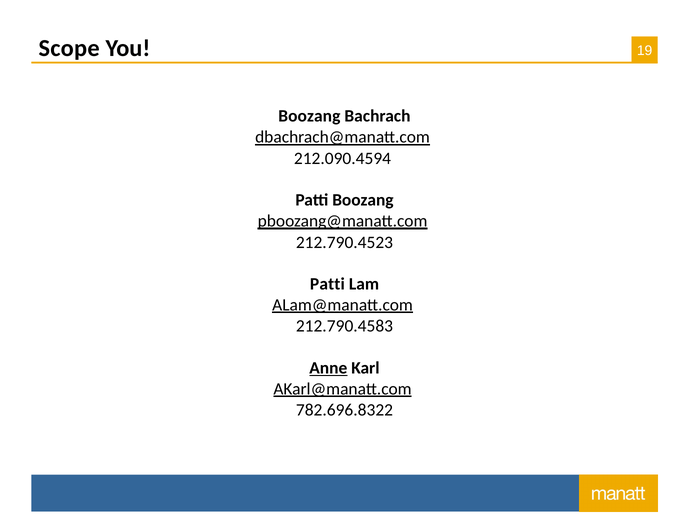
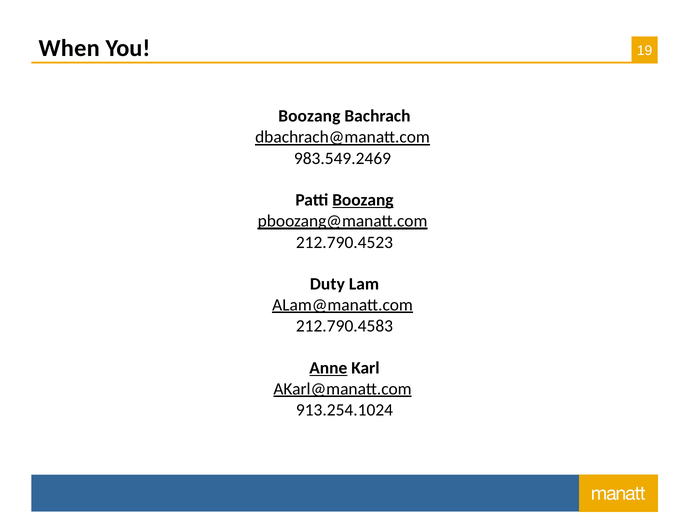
Scope: Scope -> When
212.090.4594: 212.090.4594 -> 983.549.2469
Boozang at (363, 200) underline: none -> present
Patti at (327, 284): Patti -> Duty
782.696.8322: 782.696.8322 -> 913.254.1024
